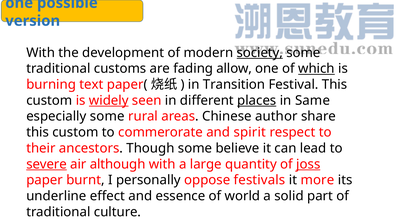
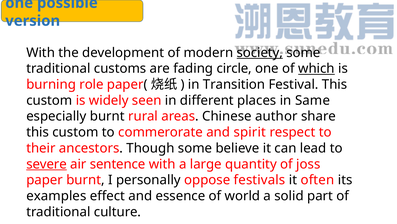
allow: allow -> circle
text: text -> role
widely underline: present -> none
places underline: present -> none
especially some: some -> burnt
although: although -> sentence
joss underline: present -> none
more: more -> often
underline: underline -> examples
